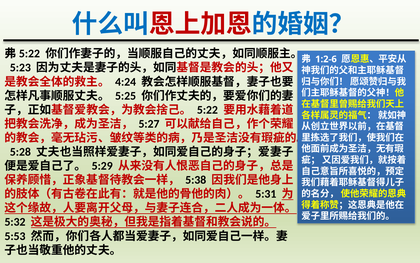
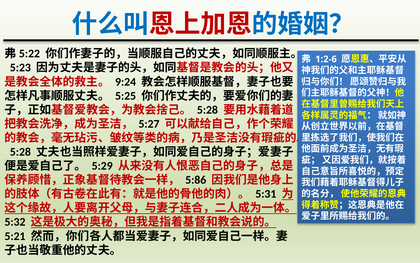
4:24: 4:24 -> 9:24
5:22 at (207, 110): 5:22 -> 5:28
5:38: 5:38 -> 5:86
5:53: 5:53 -> 5:21
